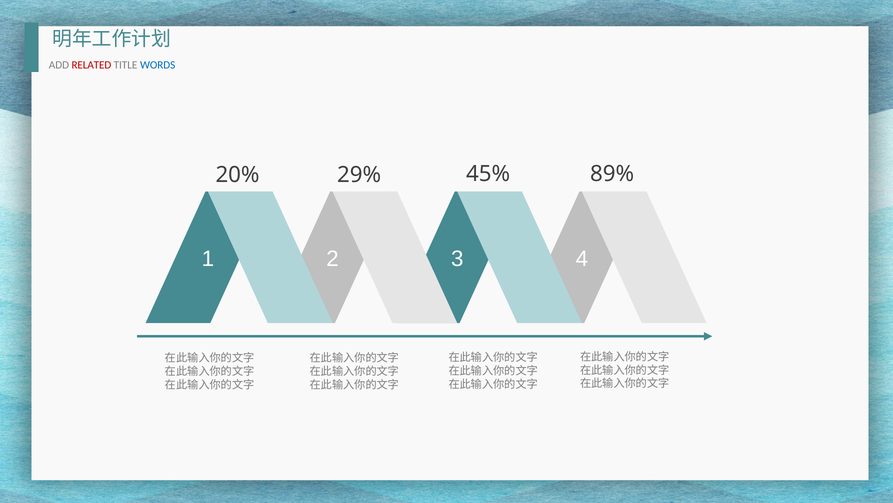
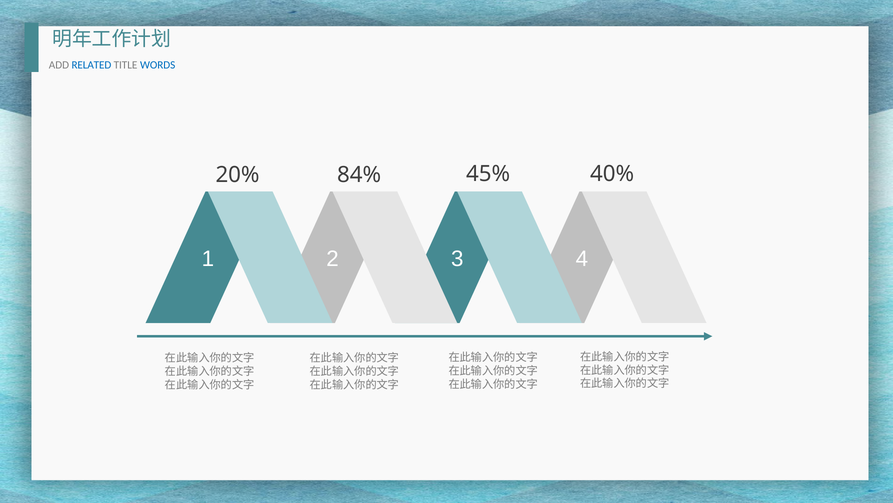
RELATED colour: red -> blue
29%: 29% -> 84%
89%: 89% -> 40%
